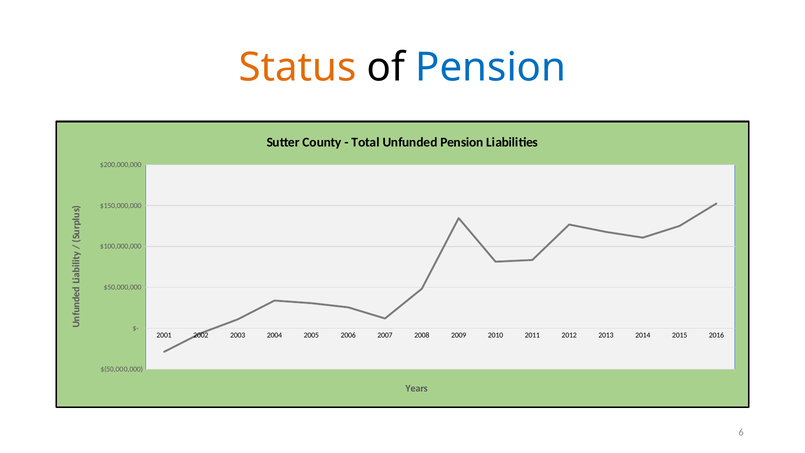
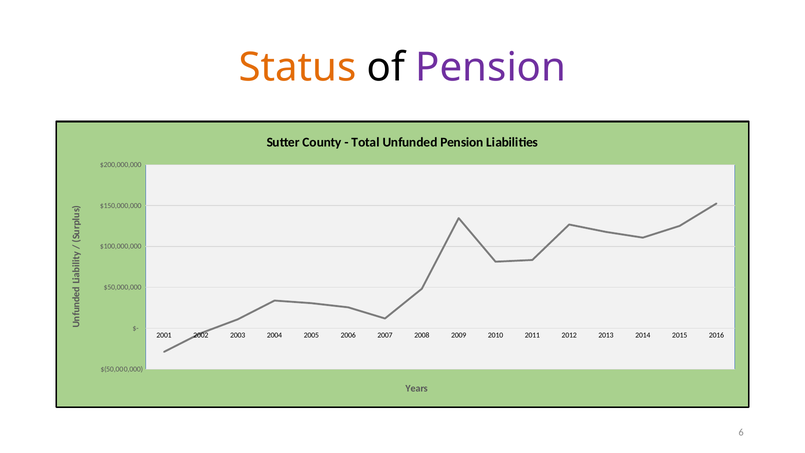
Pension at (491, 68) colour: blue -> purple
